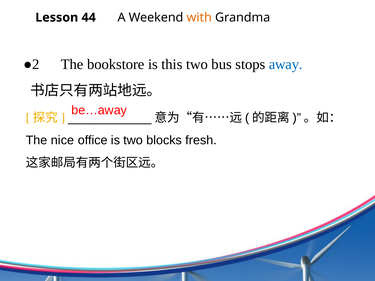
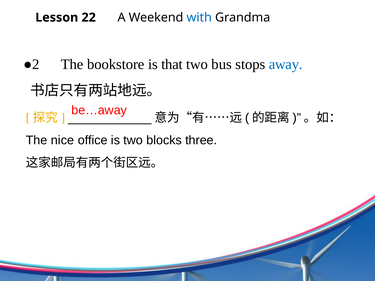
44: 44 -> 22
with colour: orange -> blue
this: this -> that
fresh: fresh -> three
